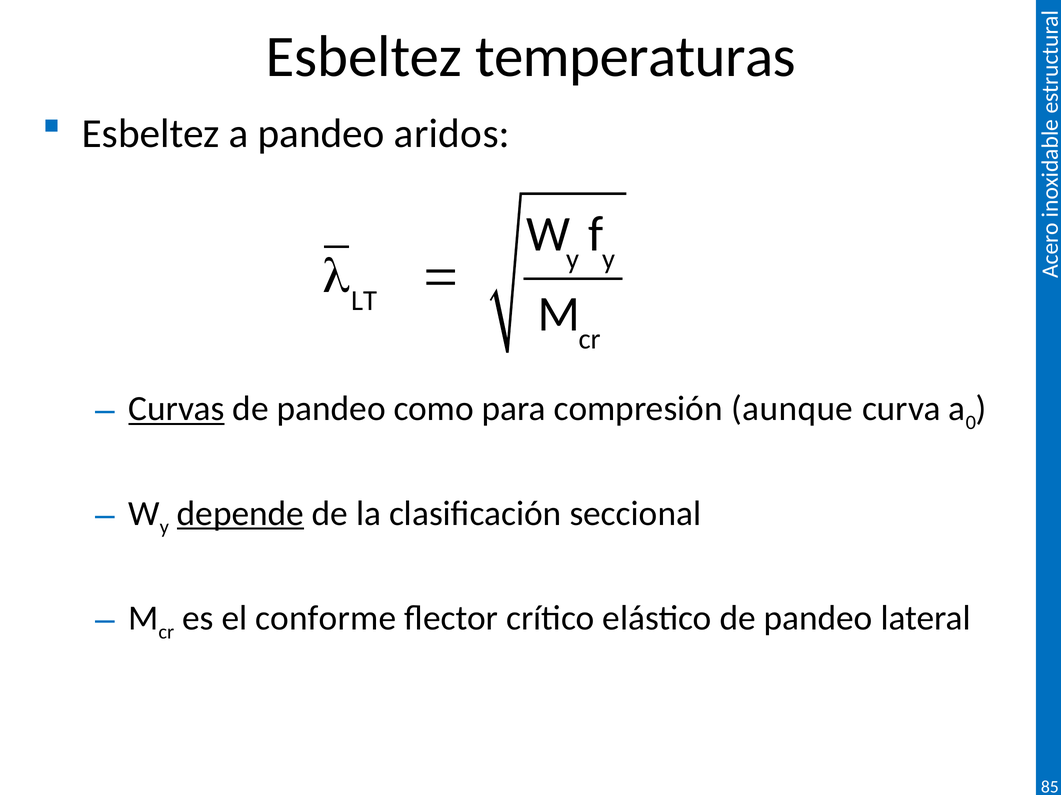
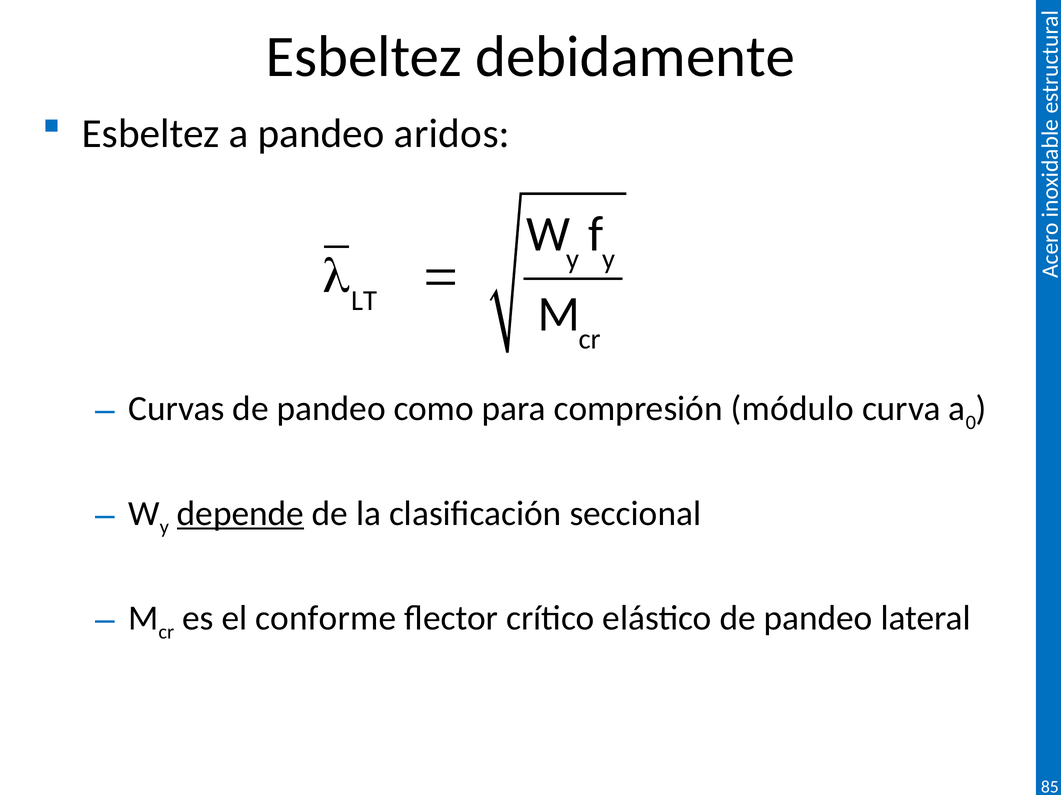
temperaturas: temperaturas -> debidamente
Curvas underline: present -> none
aunque: aunque -> módulo
